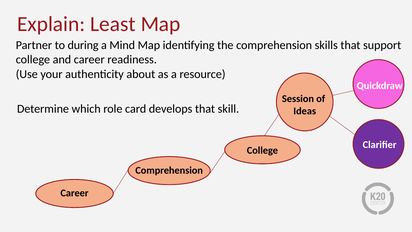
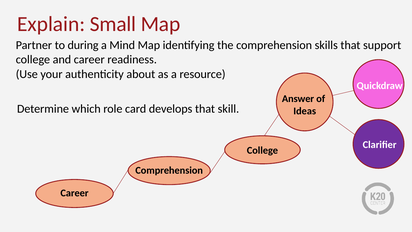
Least: Least -> Small
Session: Session -> Answer
